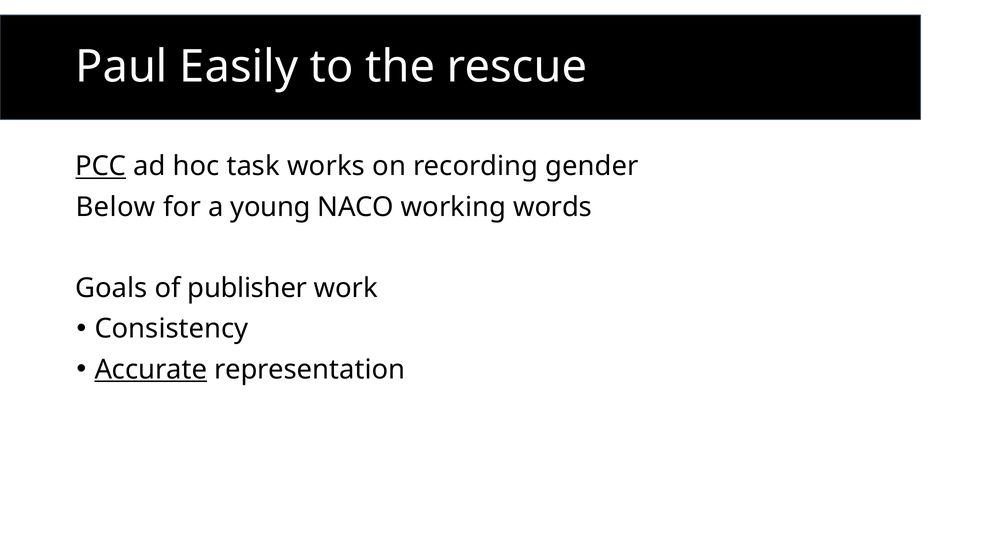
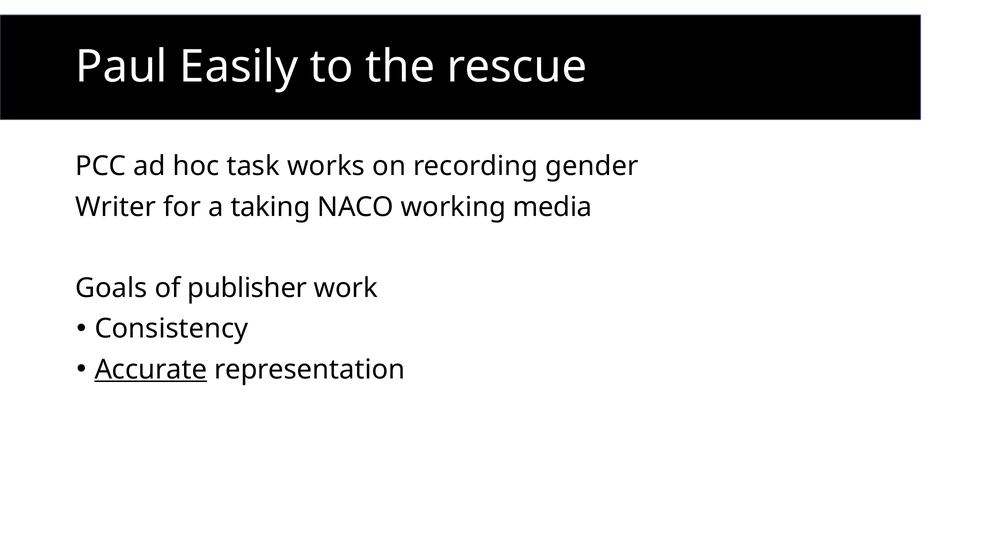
PCC underline: present -> none
Below: Below -> Writer
young: young -> taking
words: words -> media
